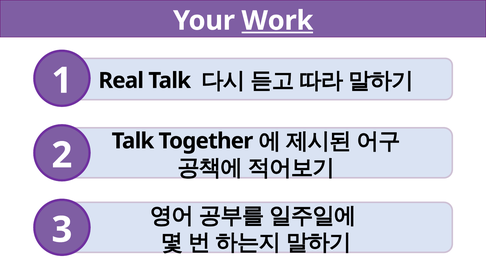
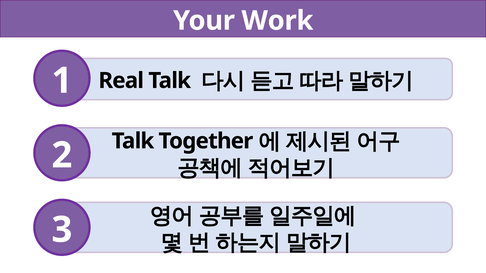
Work underline: present -> none
